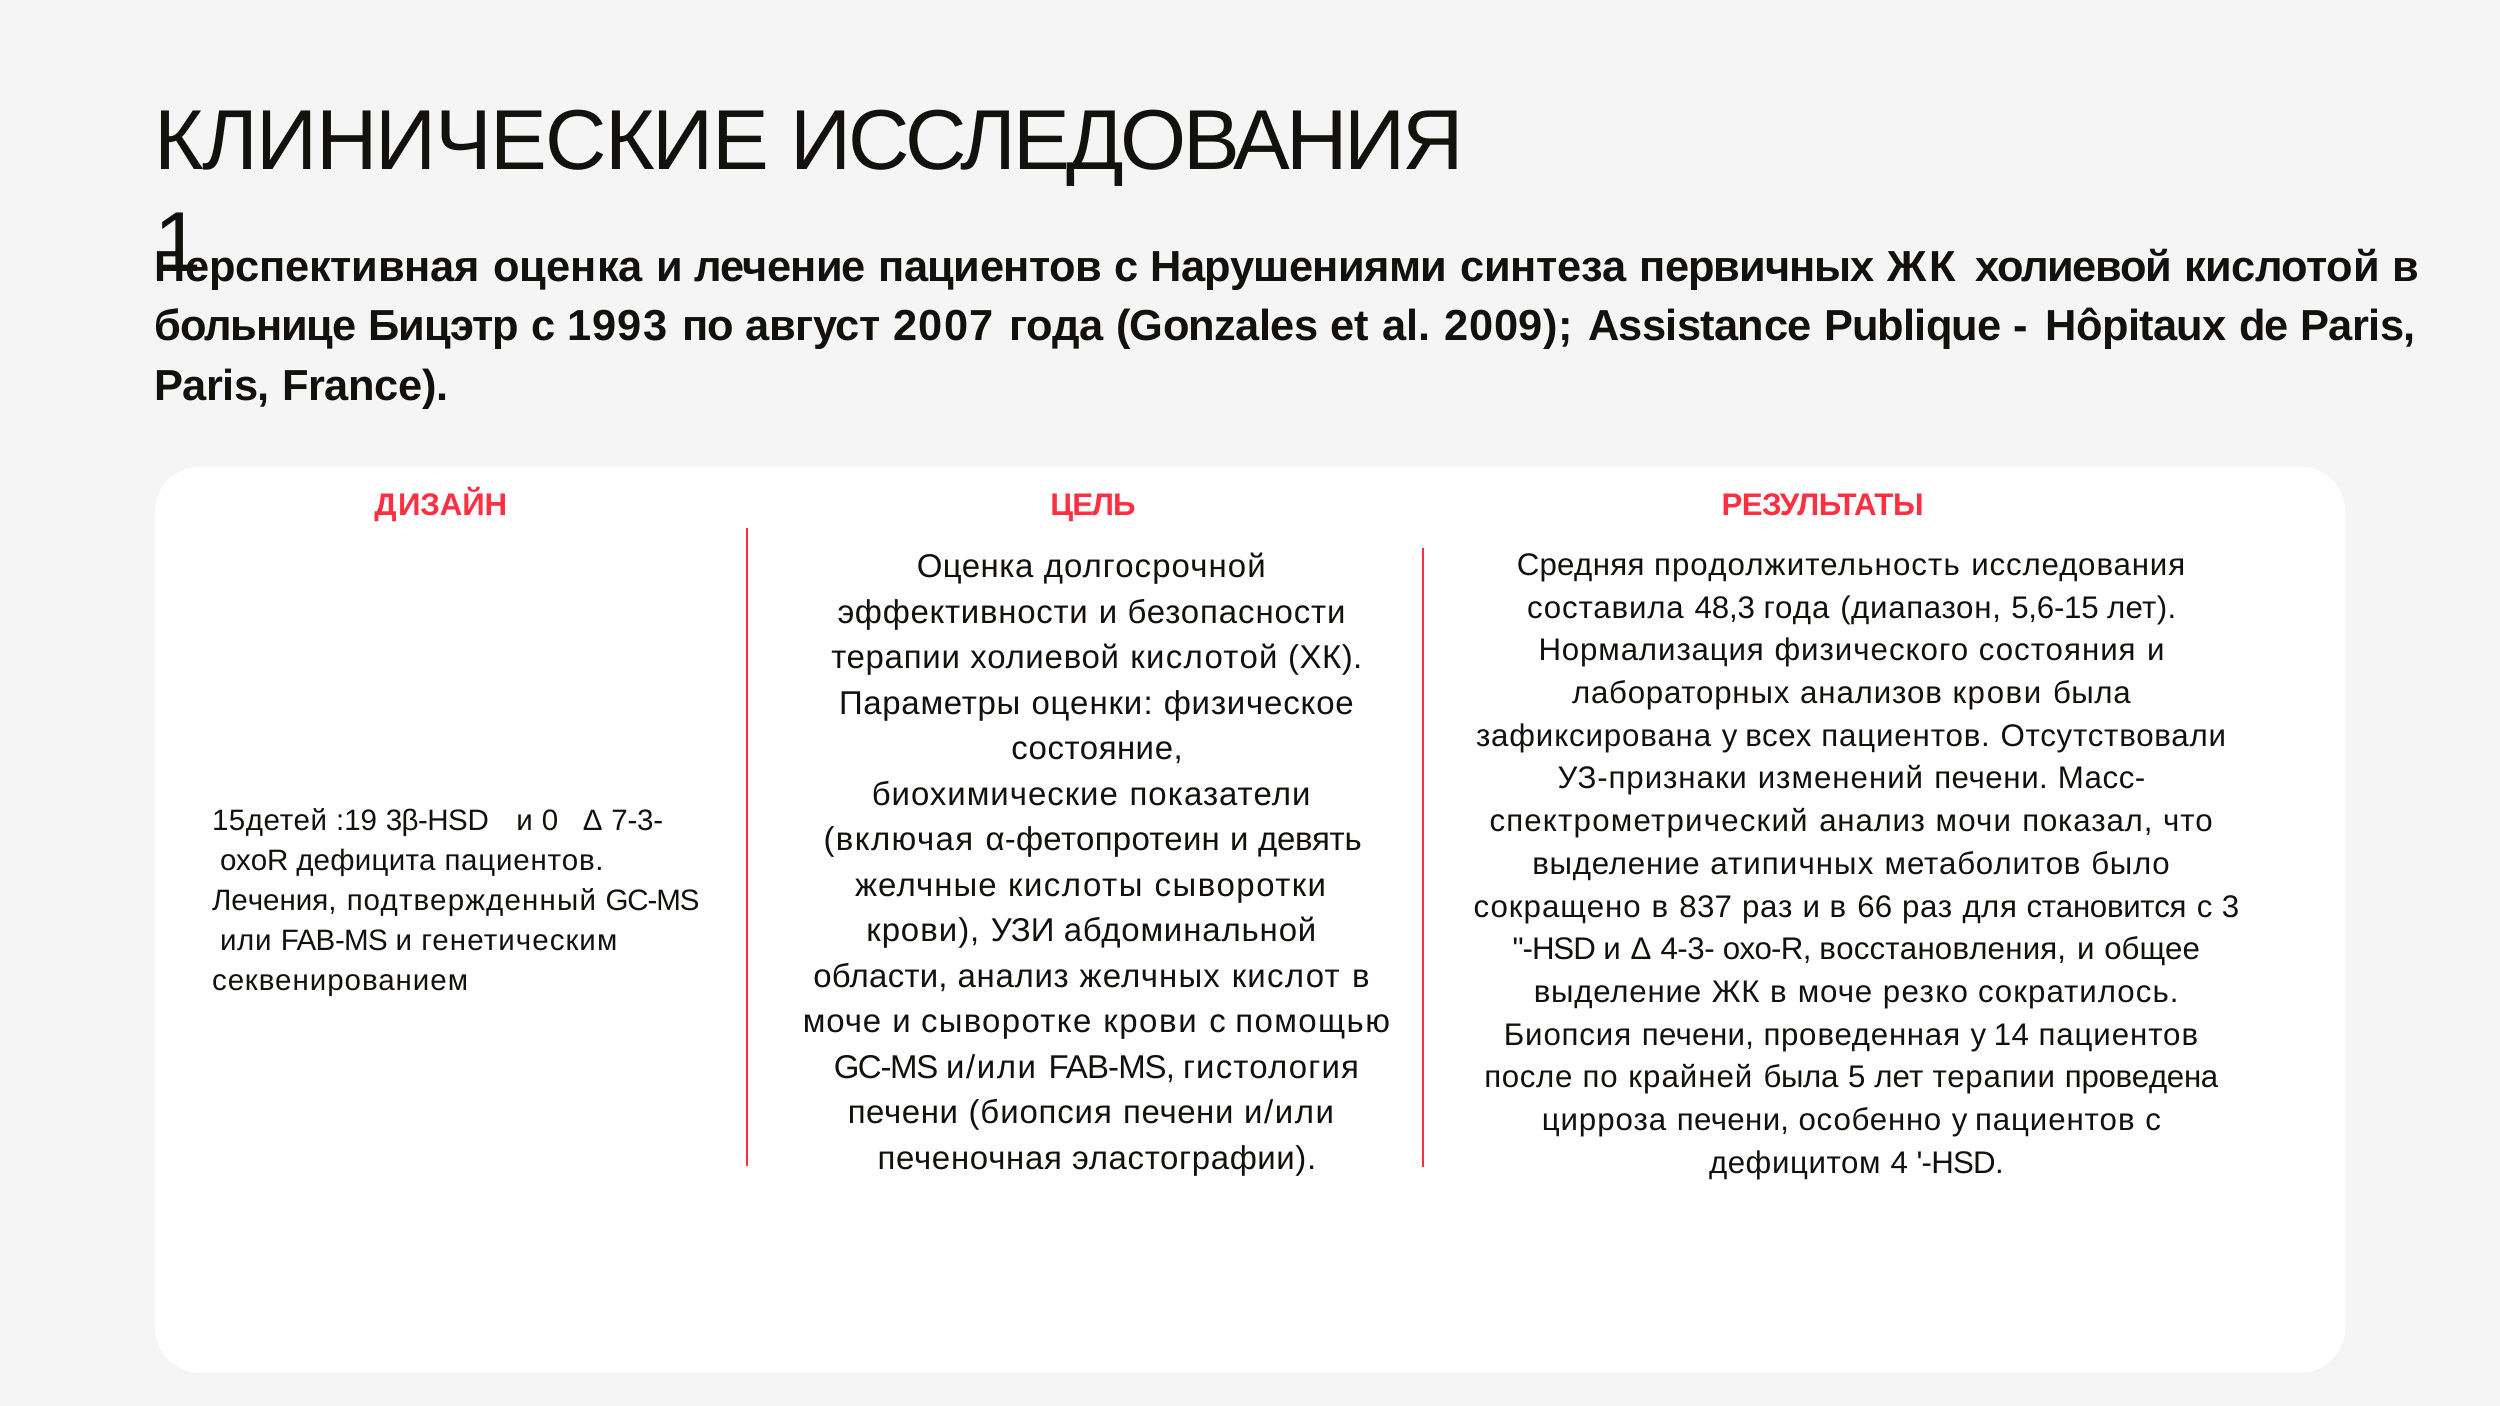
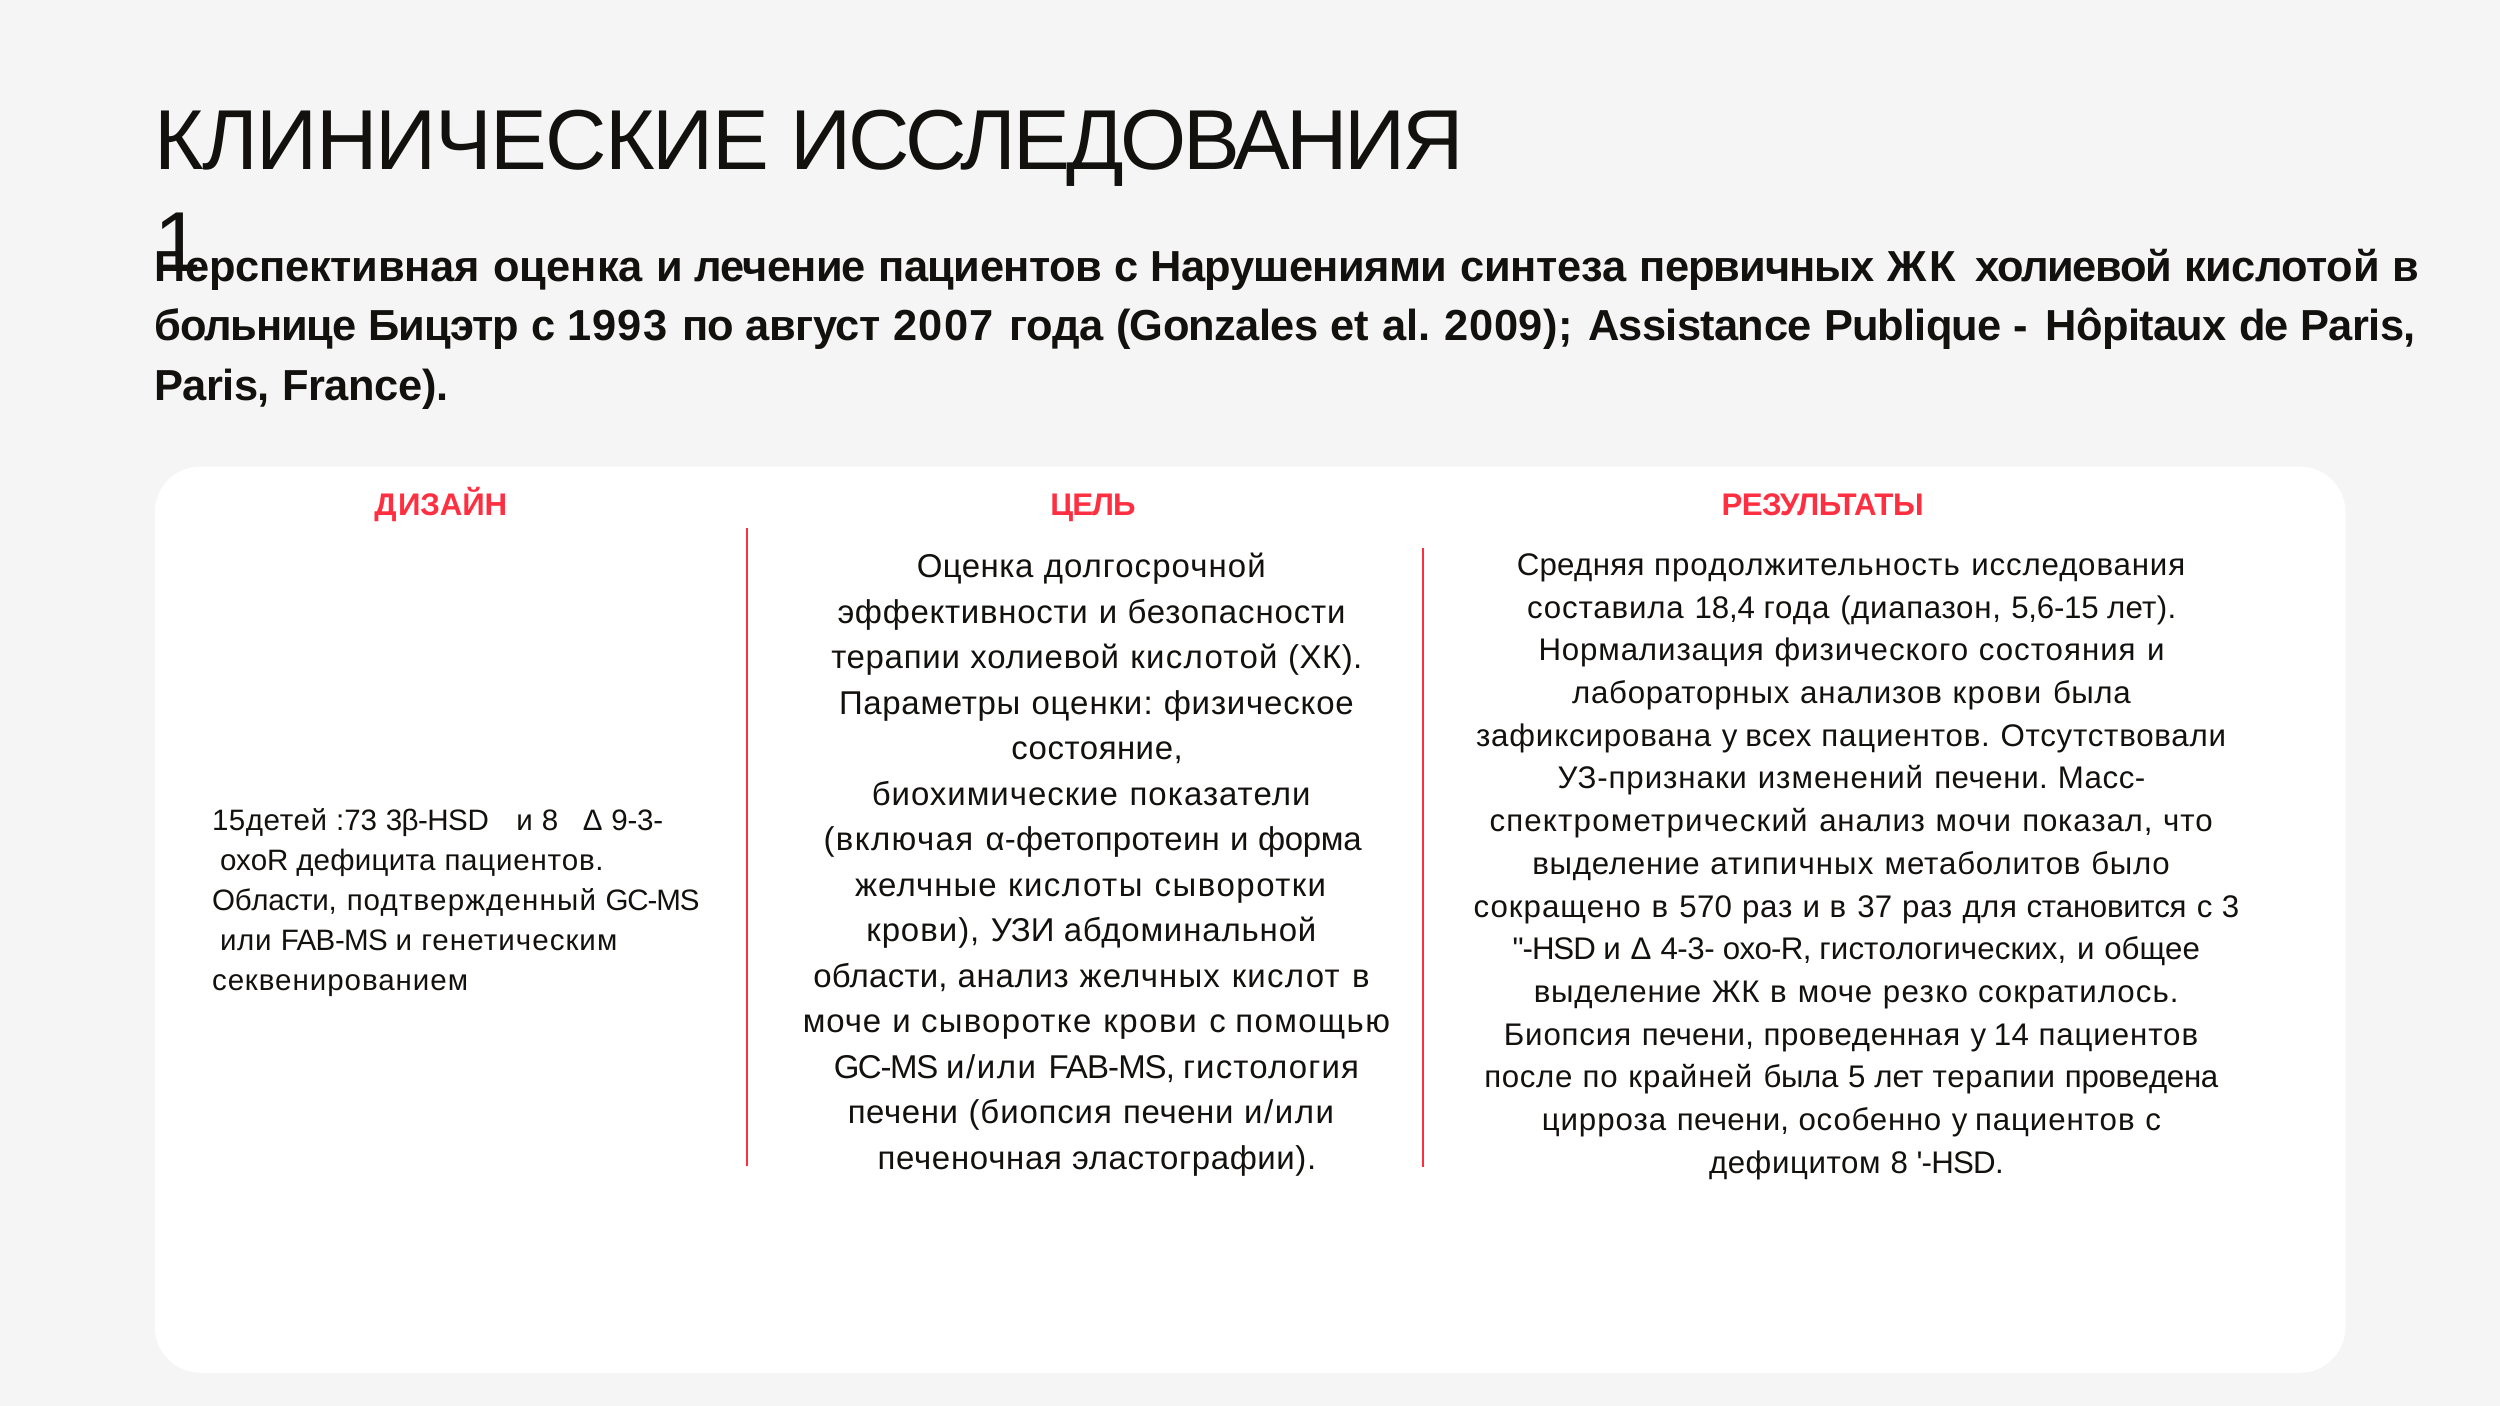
48,3: 48,3 -> 18,4
:19: :19 -> :73
и 0: 0 -> 8
7-3-: 7-3- -> 9-3-
девять: девять -> форма
Лечения at (274, 901): Лечения -> Области
837: 837 -> 570
66: 66 -> 37
восстановления: восстановления -> гистологических
дефицитом 4: 4 -> 8
